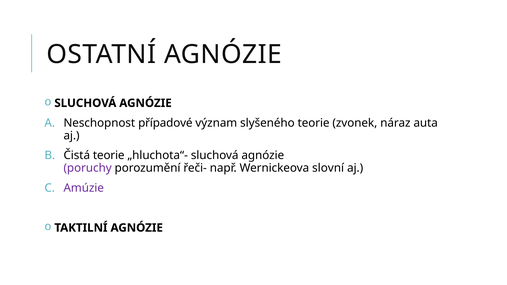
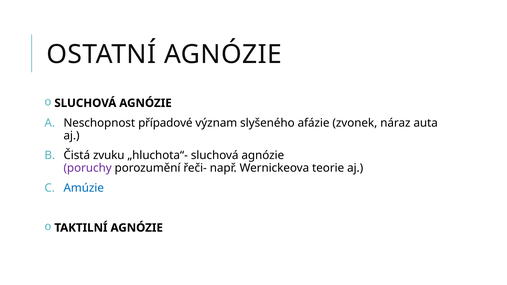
slyšeného teorie: teorie -> afázie
Čistá teorie: teorie -> zvuku
slovní: slovní -> teorie
Amúzie colour: purple -> blue
